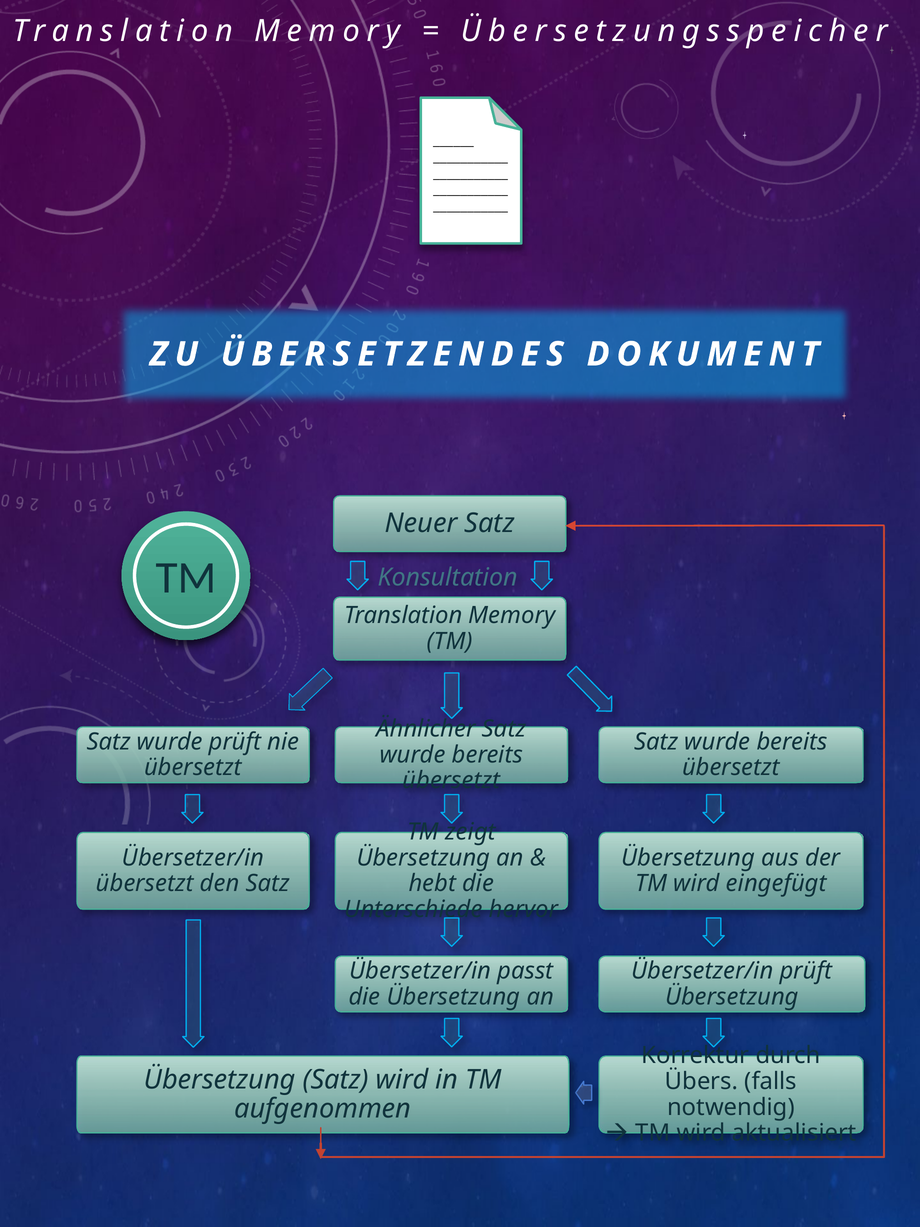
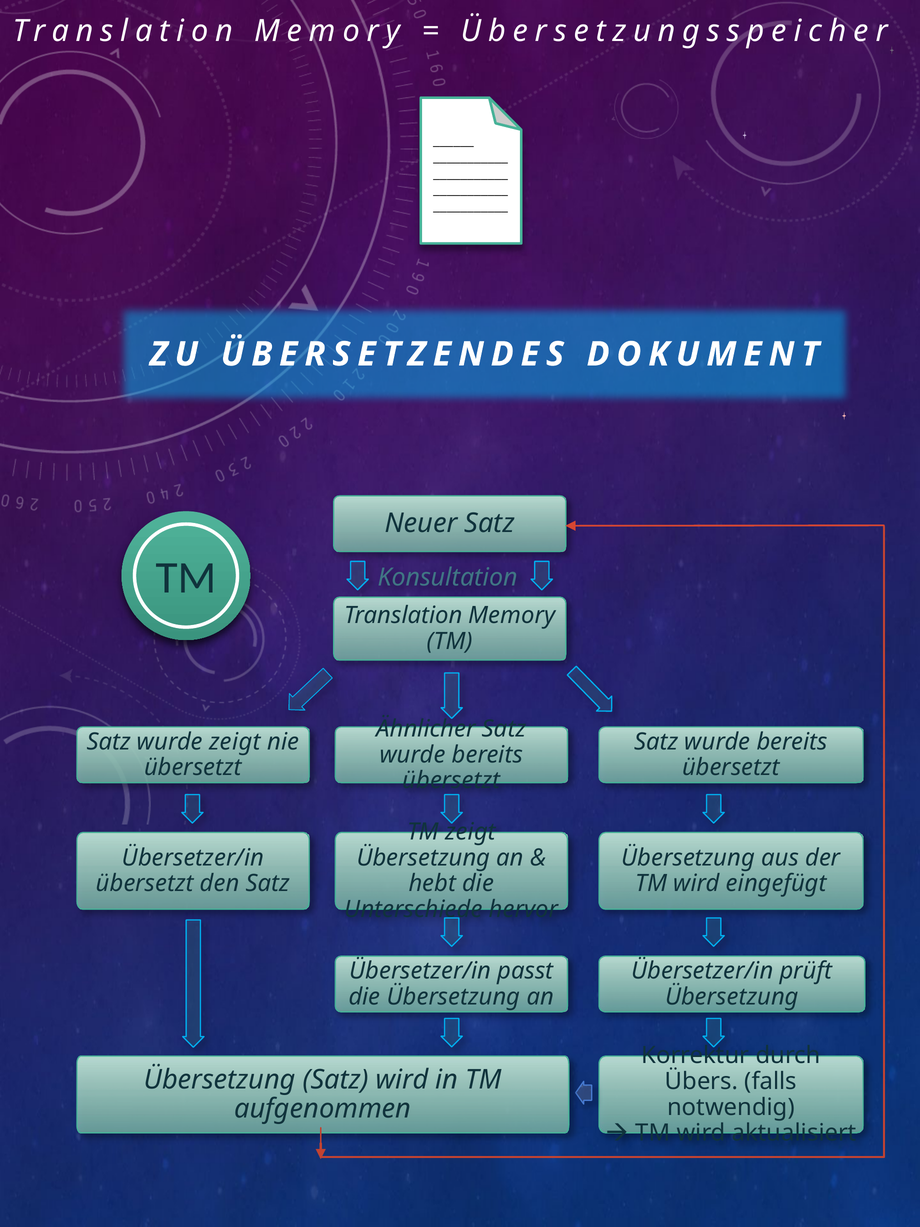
wurde prüft: prüft -> zeigt
